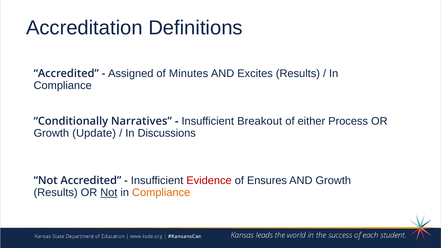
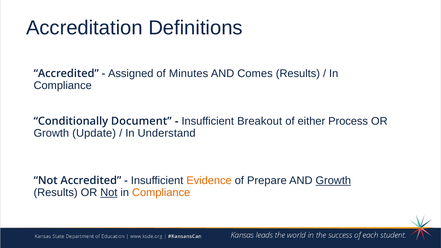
Excites: Excites -> Comes
Narratives: Narratives -> Document
Discussions: Discussions -> Understand
Evidence colour: red -> orange
Ensures: Ensures -> Prepare
Growth at (333, 181) underline: none -> present
